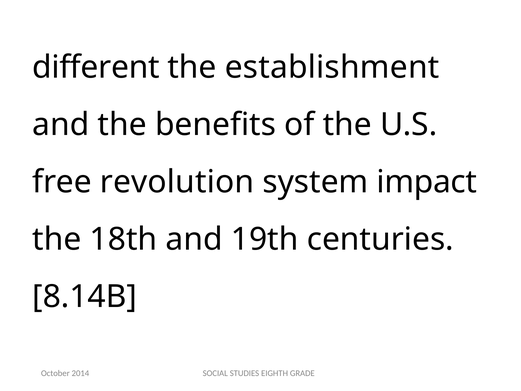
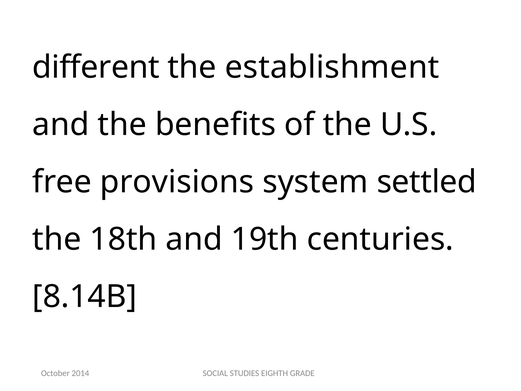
revolution: revolution -> provisions
impact: impact -> settled
